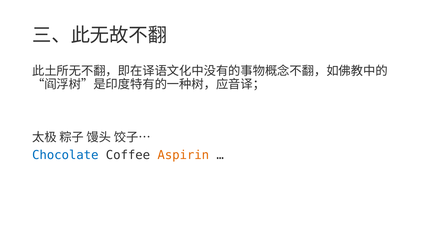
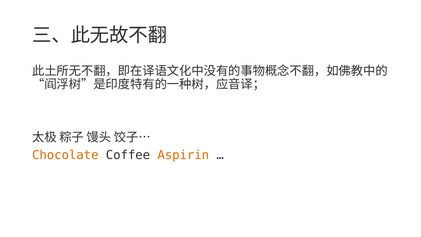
Chocolate colour: blue -> orange
